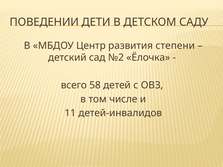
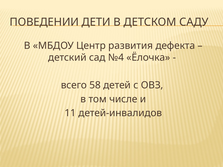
степени: степени -> дефекта
№2: №2 -> №4
